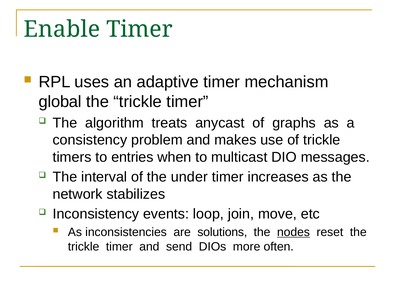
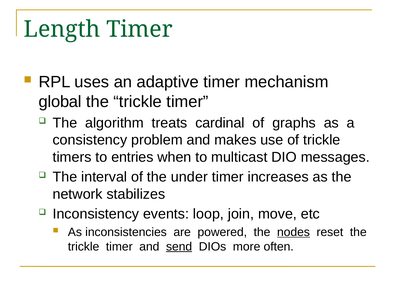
Enable: Enable -> Length
anycast: anycast -> cardinal
solutions: solutions -> powered
send underline: none -> present
